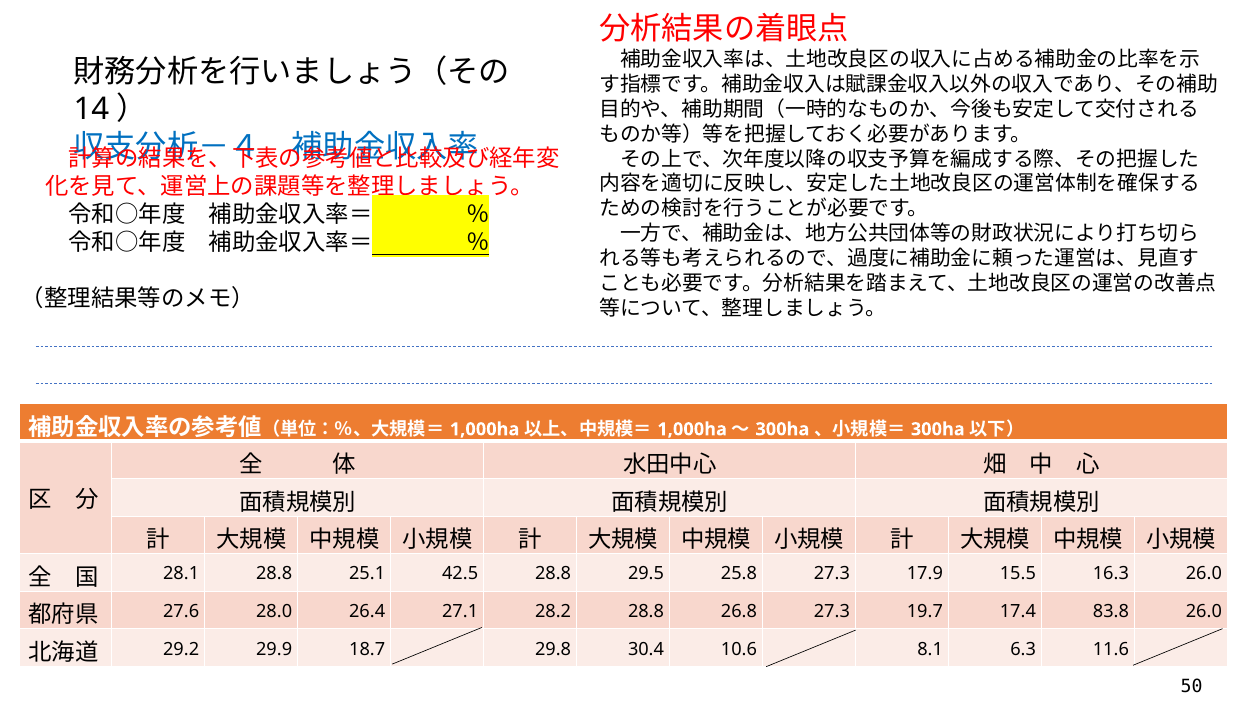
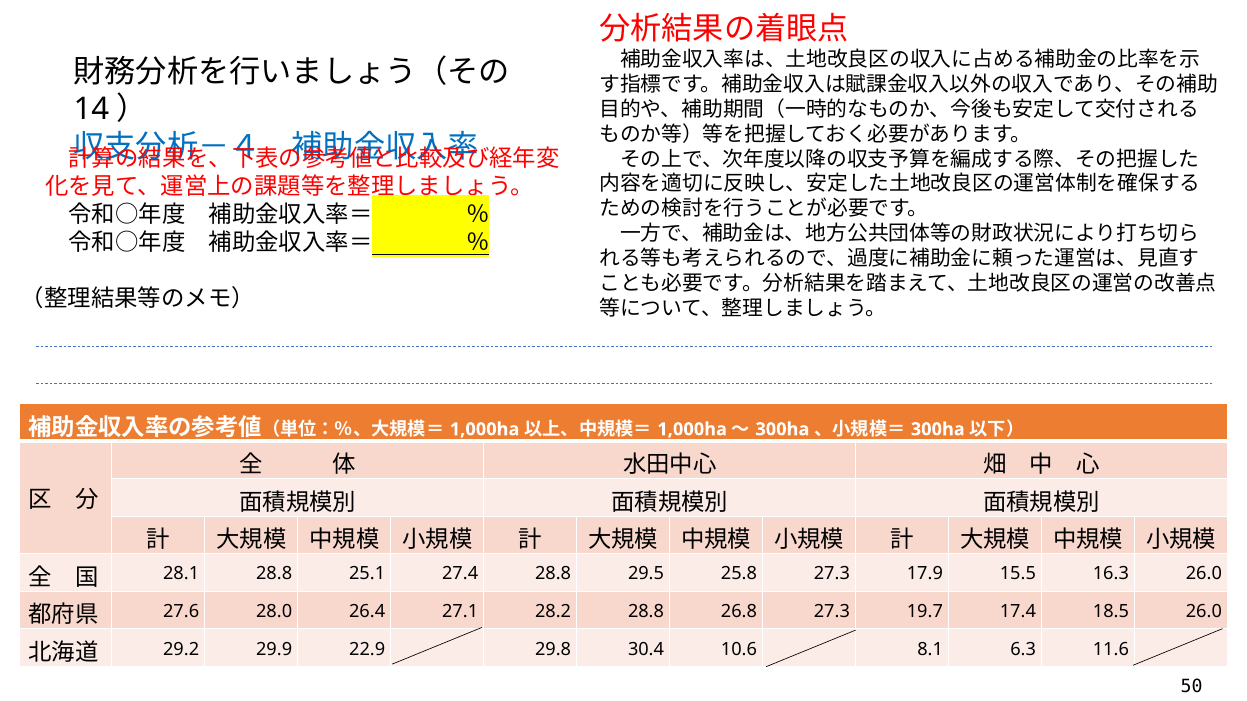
42.5: 42.5 -> 27.4
83.8: 83.8 -> 18.5
18.7: 18.7 -> 22.9
